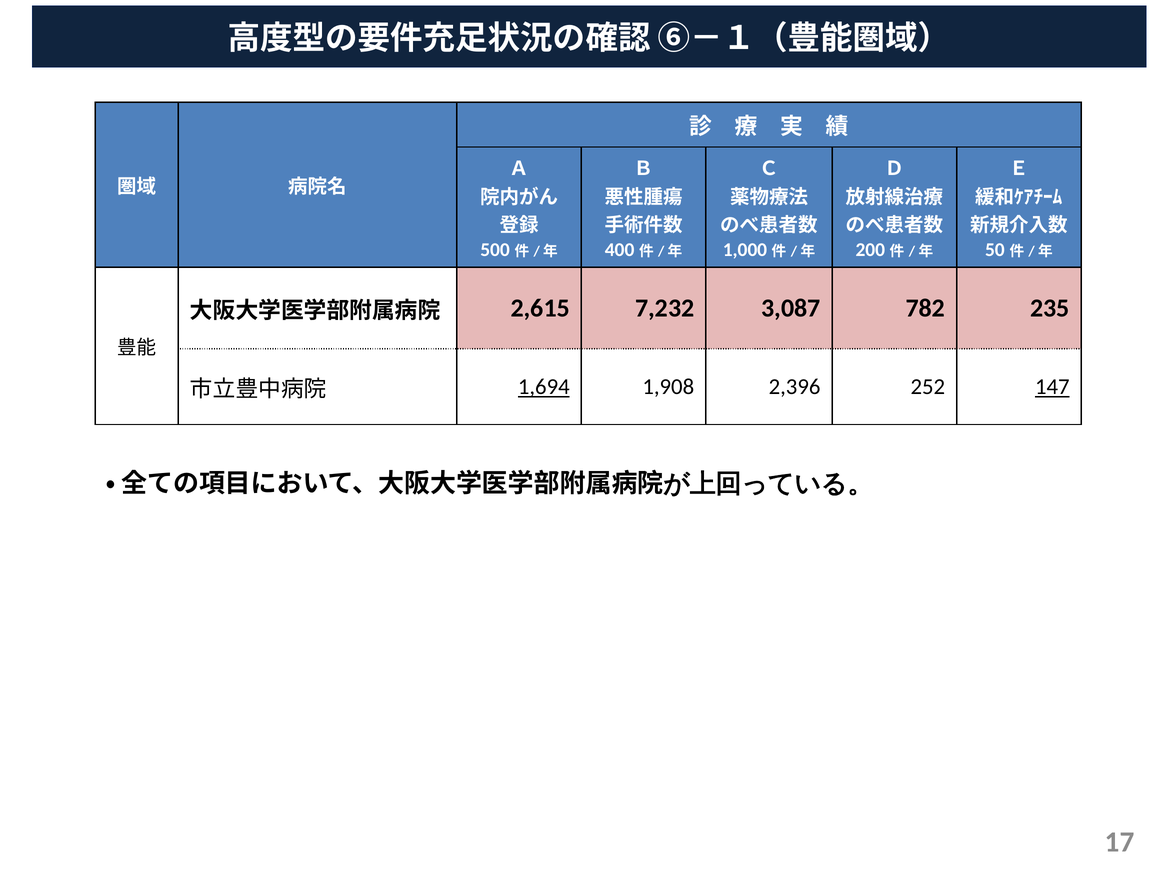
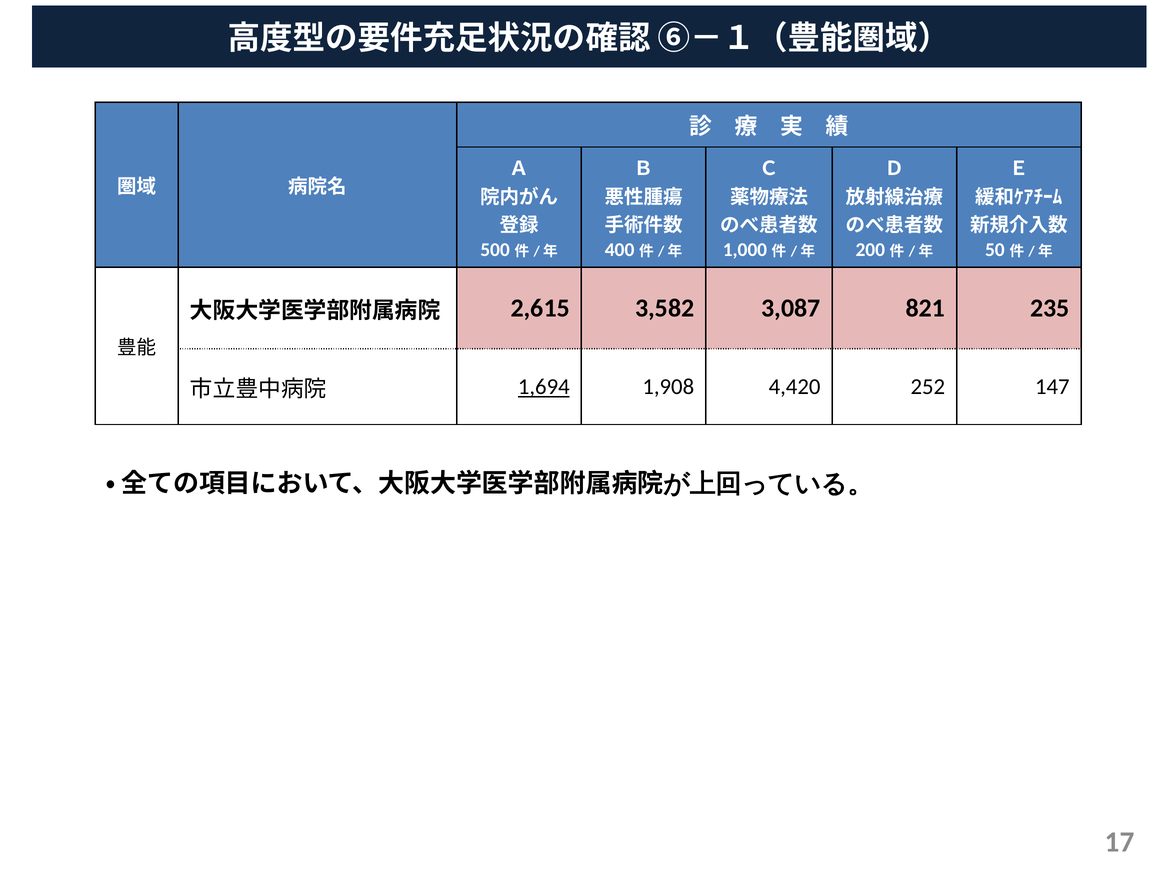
7,232: 7,232 -> 3,582
782: 782 -> 821
2,396: 2,396 -> 4,420
147 underline: present -> none
